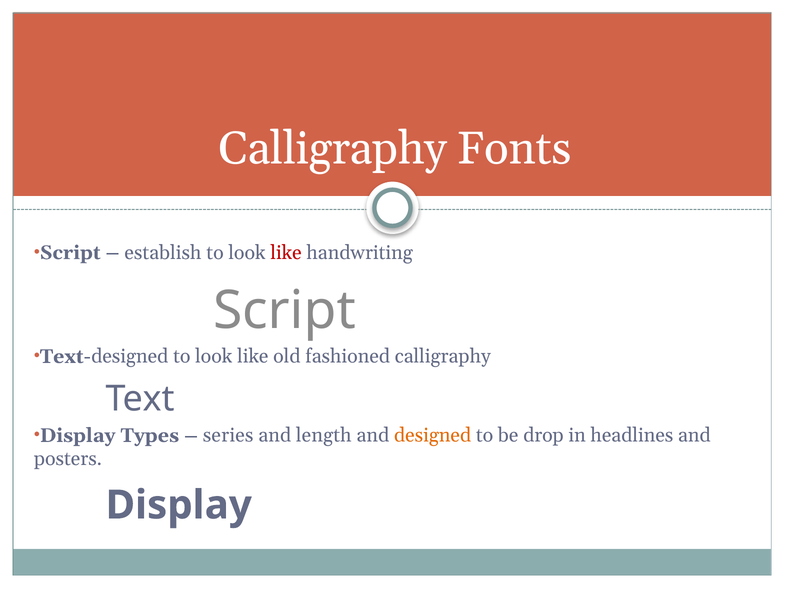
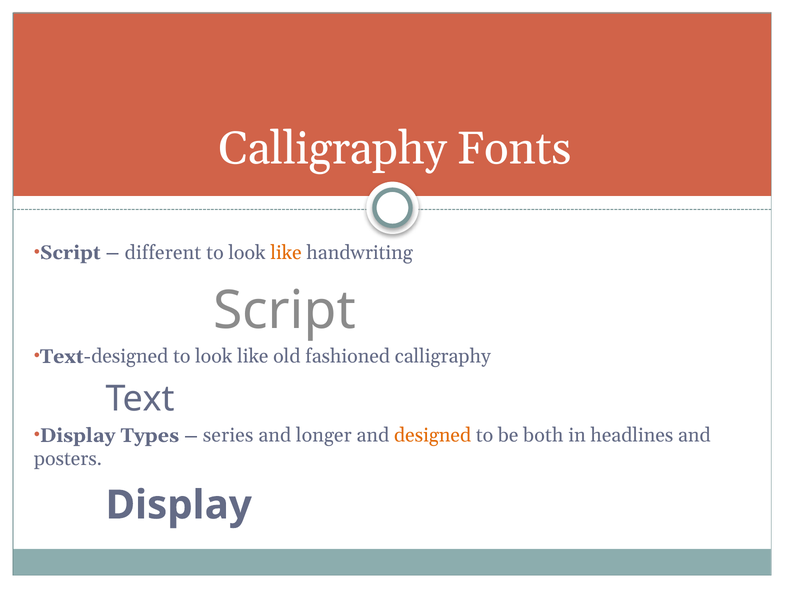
establish: establish -> different
like at (286, 253) colour: red -> orange
length: length -> longer
drop: drop -> both
